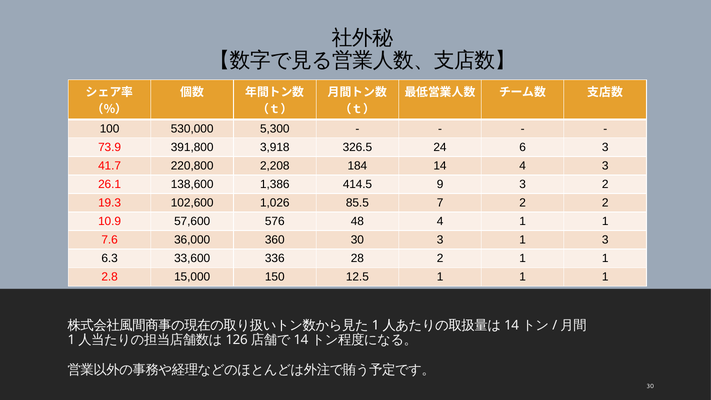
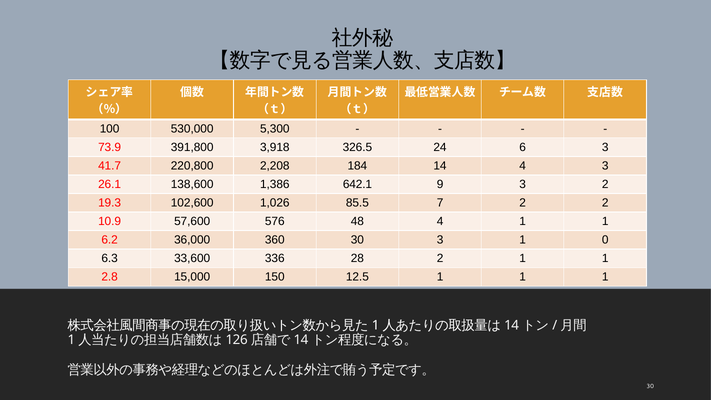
414.5: 414.5 -> 642.1
7.6: 7.6 -> 6.2
1 3: 3 -> 0
